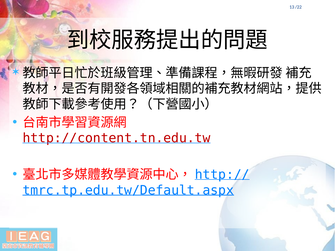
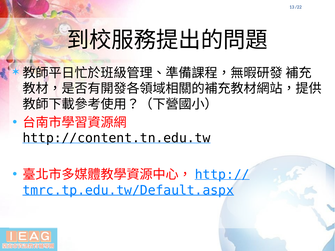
http://content.tn.edu.tw colour: red -> black
